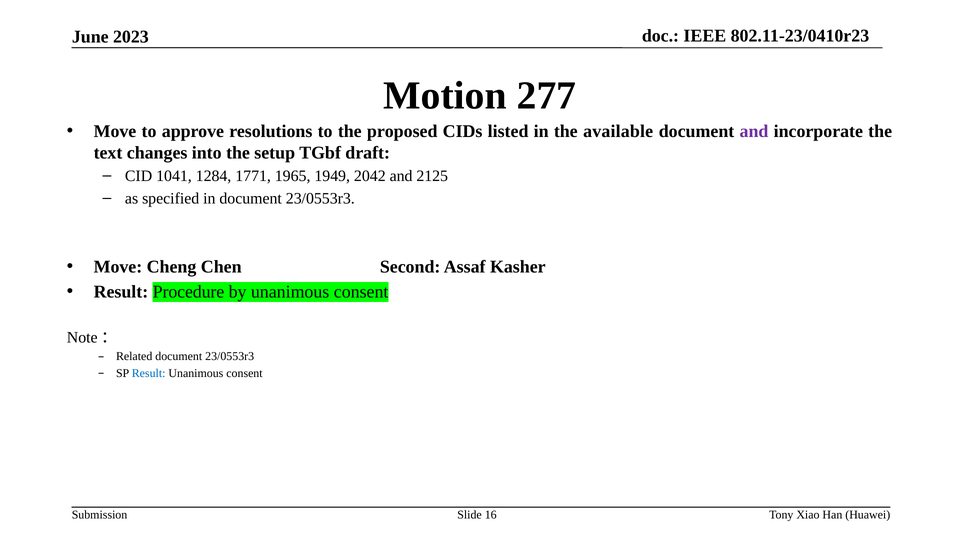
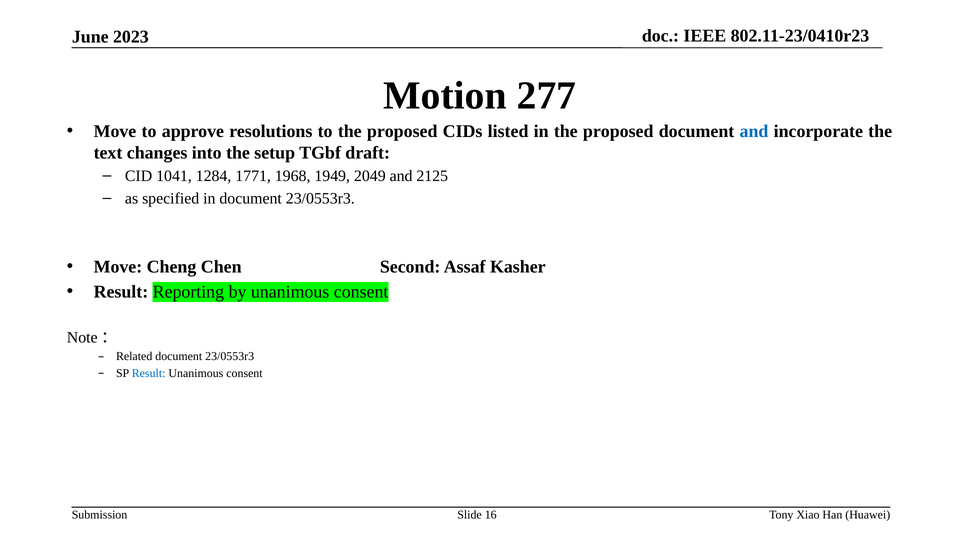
in the available: available -> proposed
and at (754, 131) colour: purple -> blue
1965: 1965 -> 1968
2042: 2042 -> 2049
Procedure: Procedure -> Reporting
